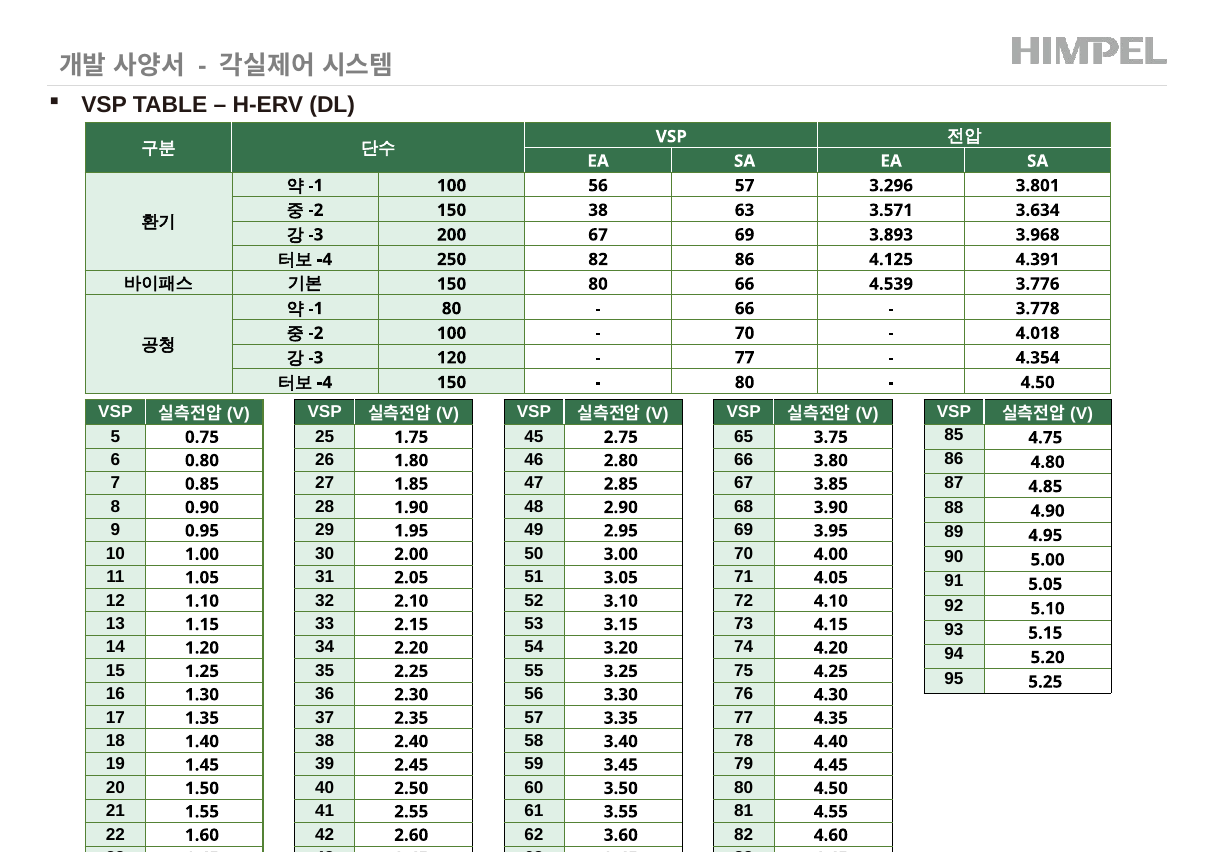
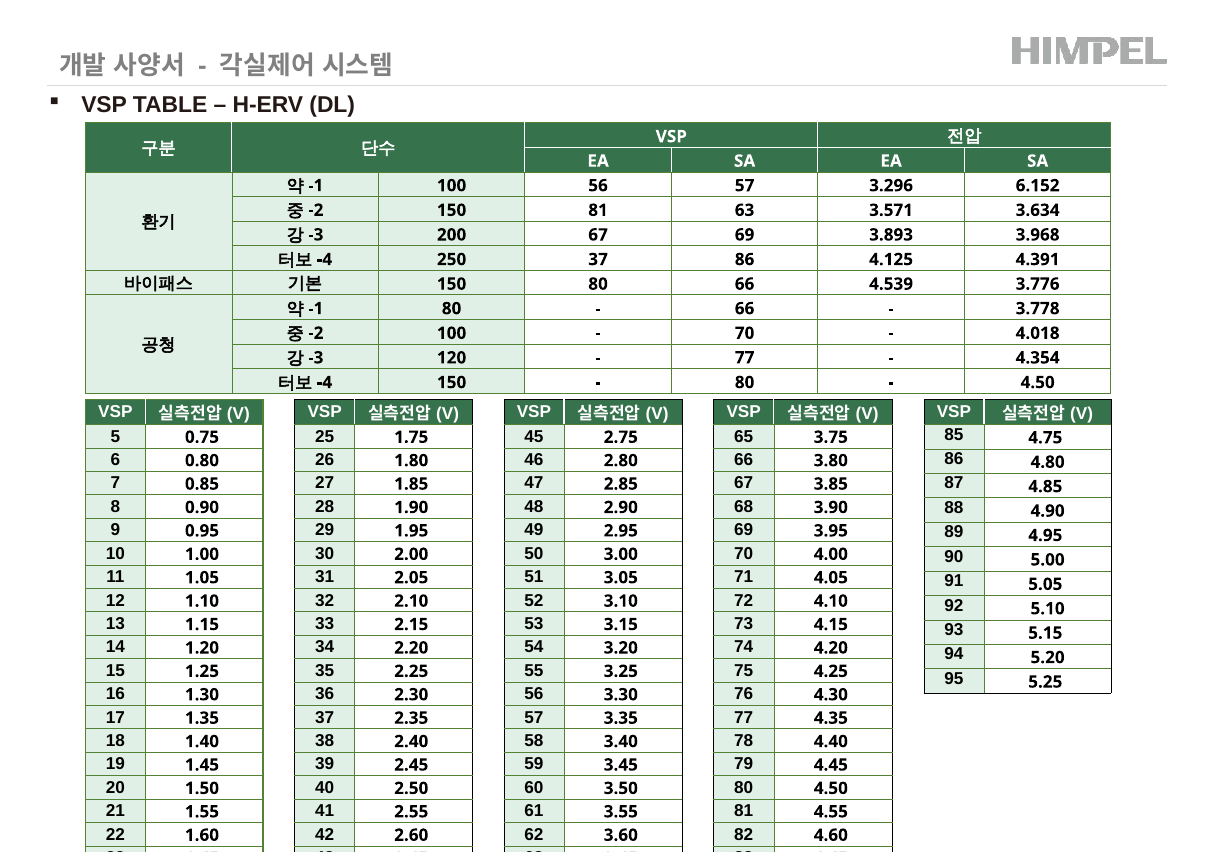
3.801: 3.801 -> 6.152
38 at (598, 210): 38 -> 81
82 at (598, 259): 82 -> 37
